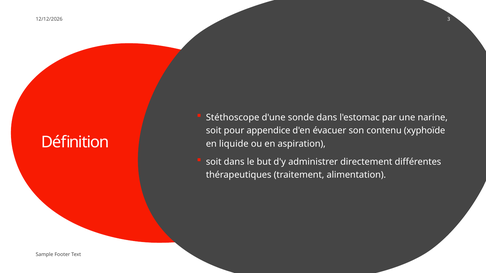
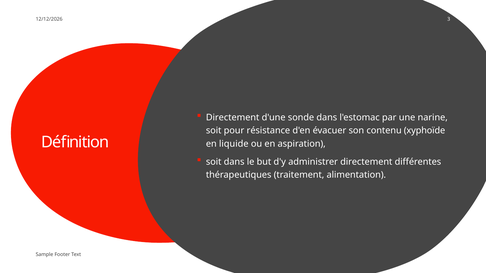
Stéthoscope at (233, 118): Stéthoscope -> Directement
appendice: appendice -> résistance
